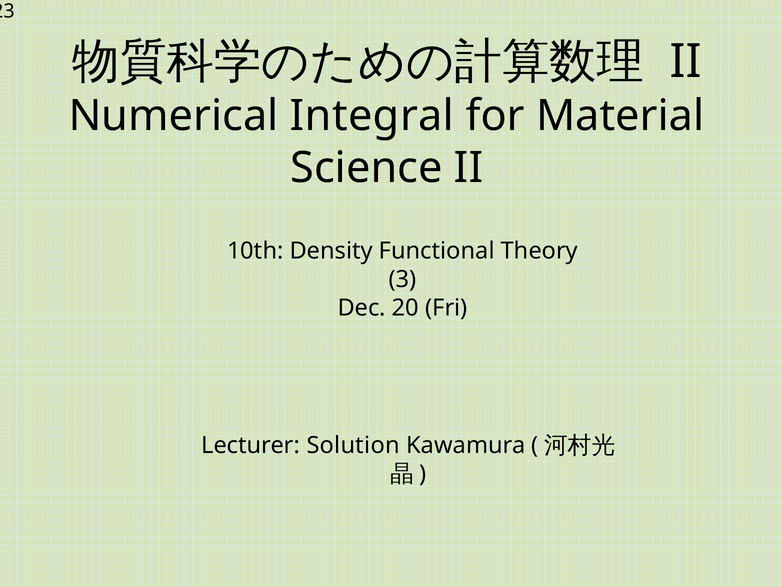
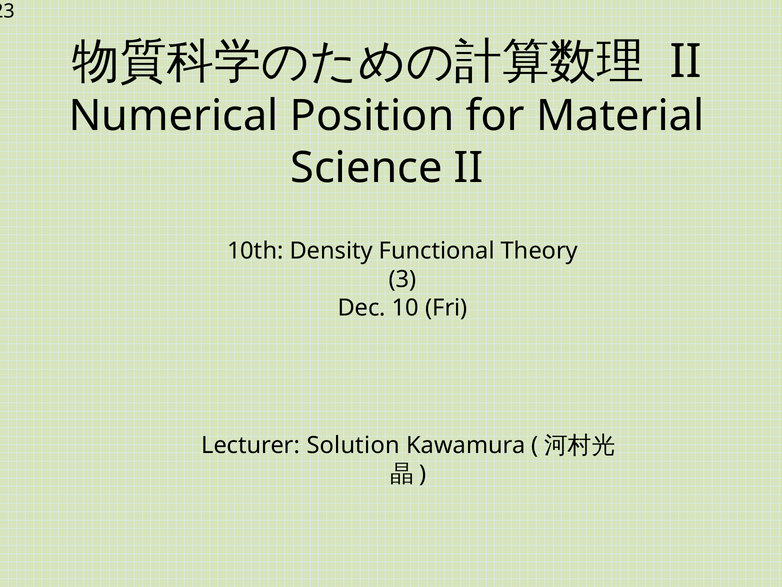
Integral: Integral -> Position
20: 20 -> 10
